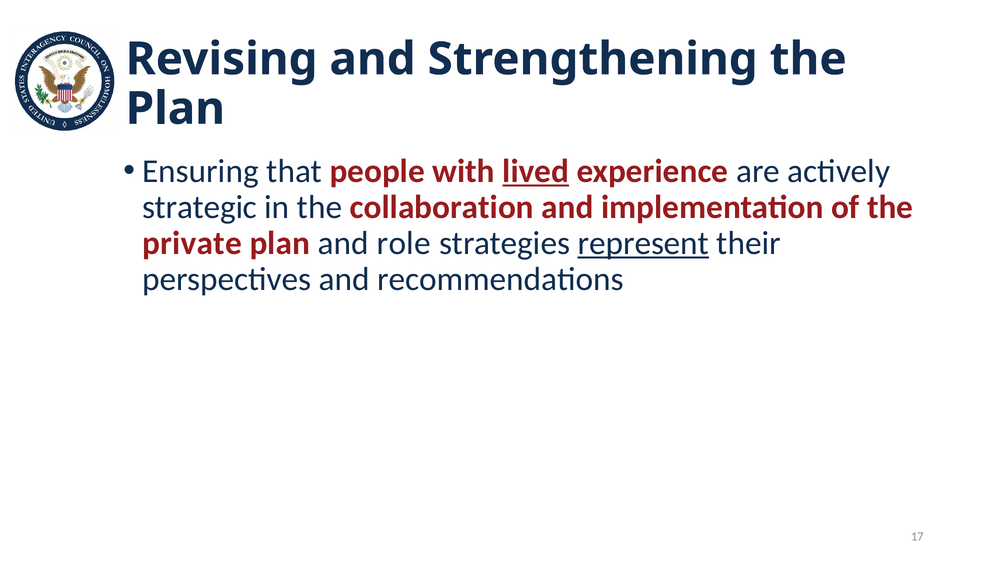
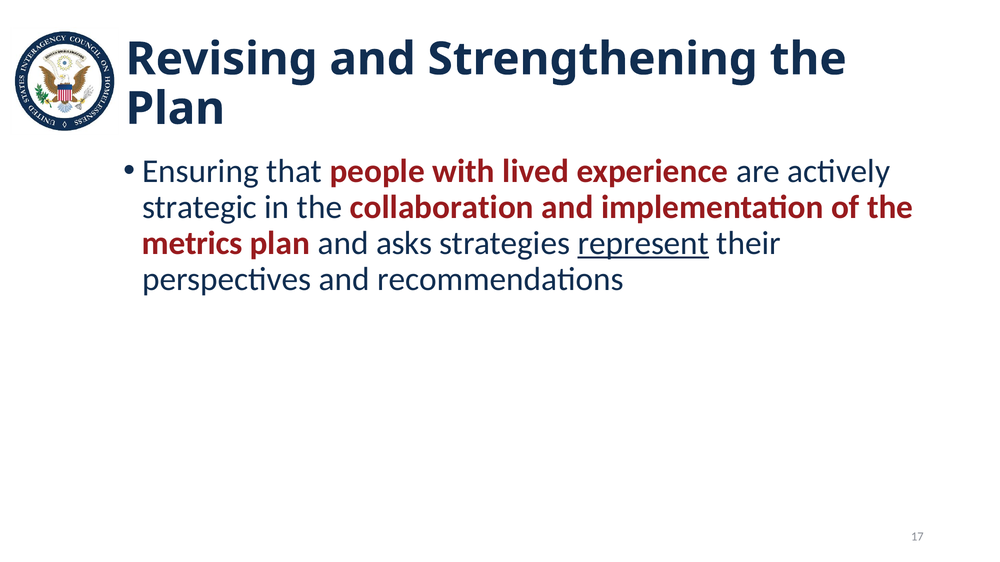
lived underline: present -> none
private: private -> metrics
role: role -> asks
